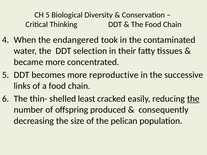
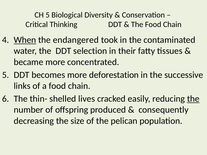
When underline: none -> present
reproductive: reproductive -> deforestation
least: least -> lives
